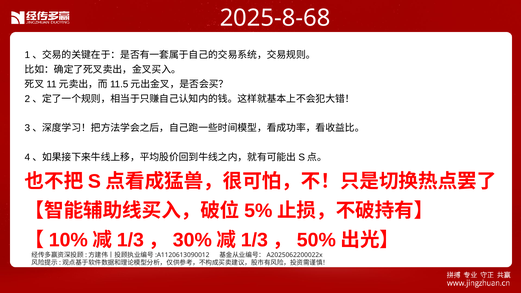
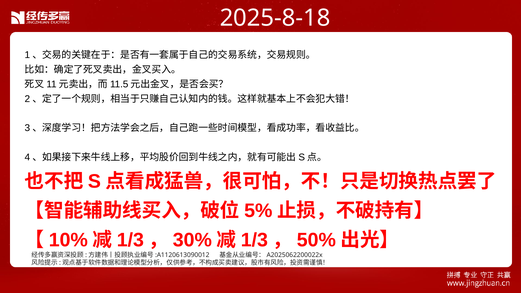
2025-8-68: 2025-8-68 -> 2025-8-18
